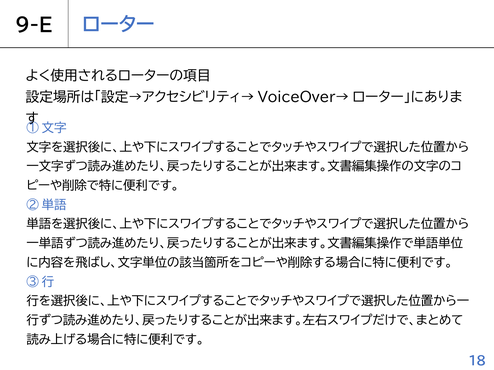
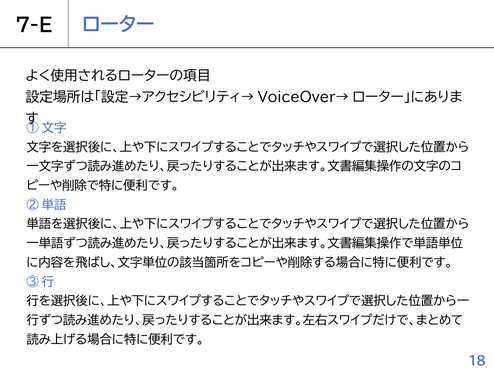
9-E: 9-E -> 7-E
